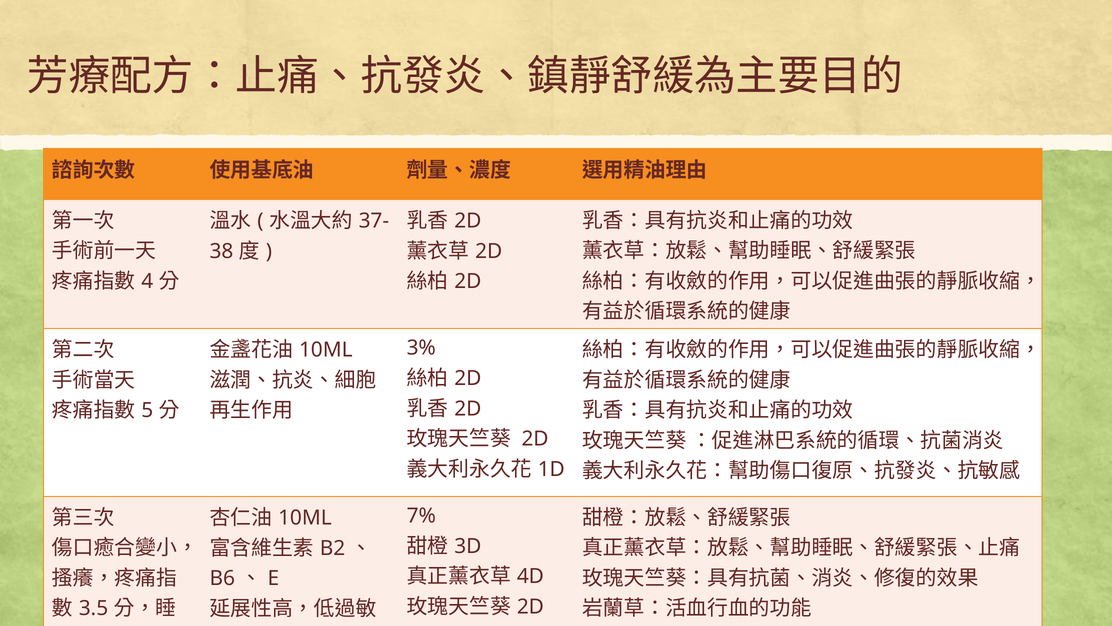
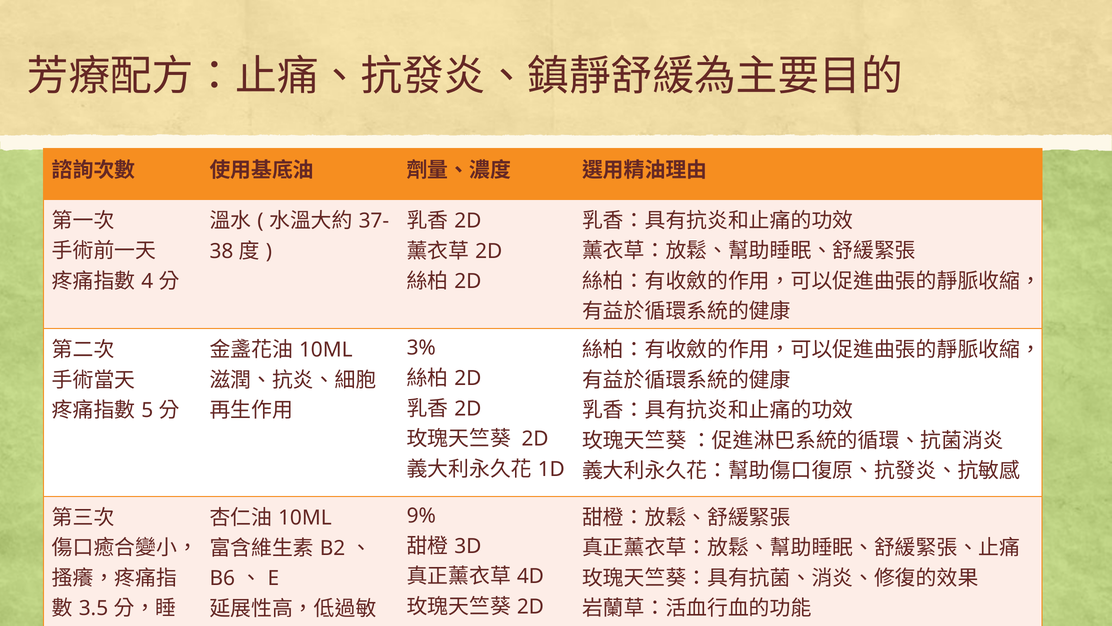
7%: 7% -> 9%
